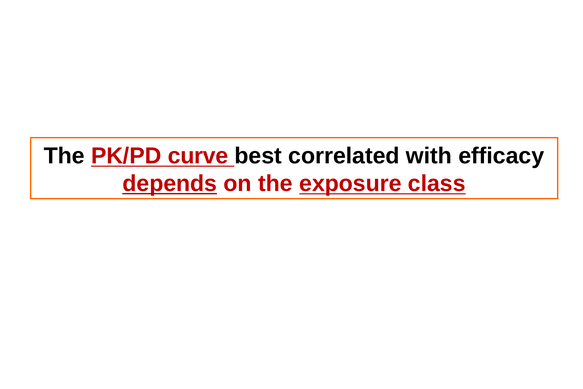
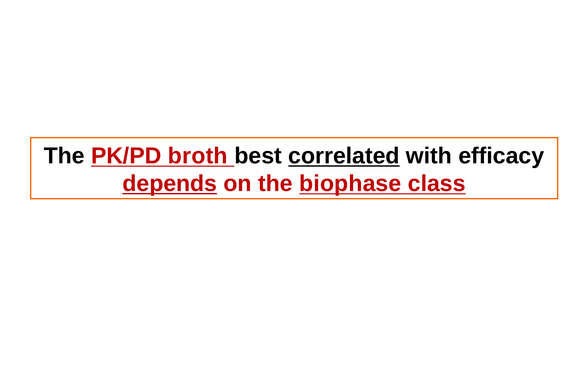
curve: curve -> broth
correlated underline: none -> present
exposure: exposure -> biophase
